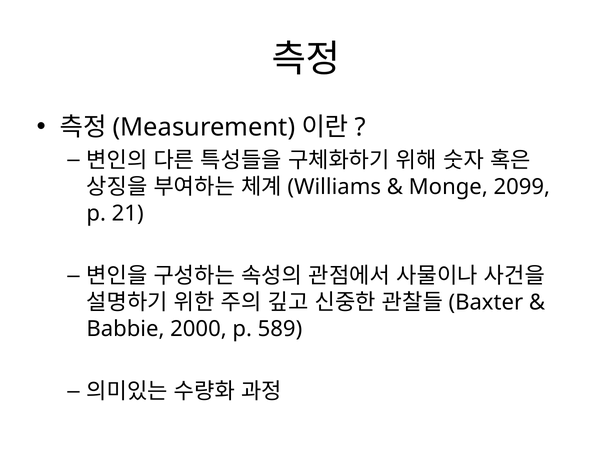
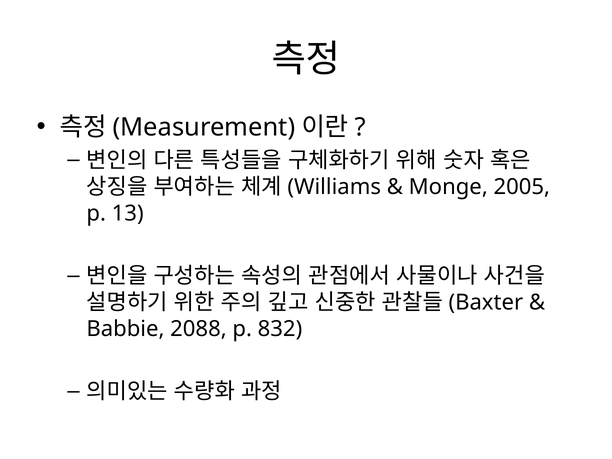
2099: 2099 -> 2005
21: 21 -> 13
2000: 2000 -> 2088
589: 589 -> 832
